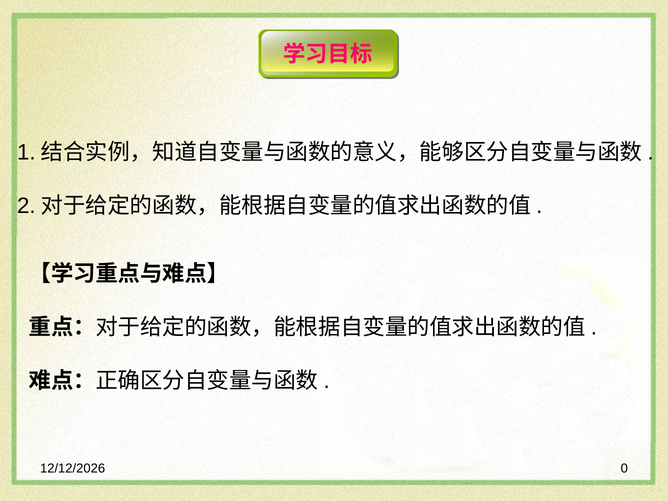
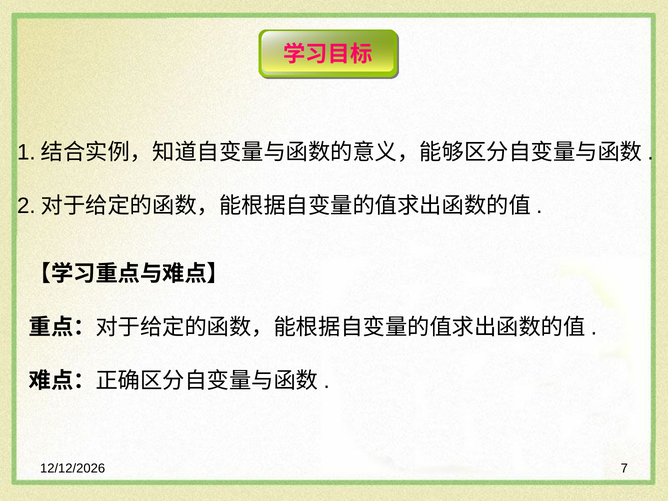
0: 0 -> 7
